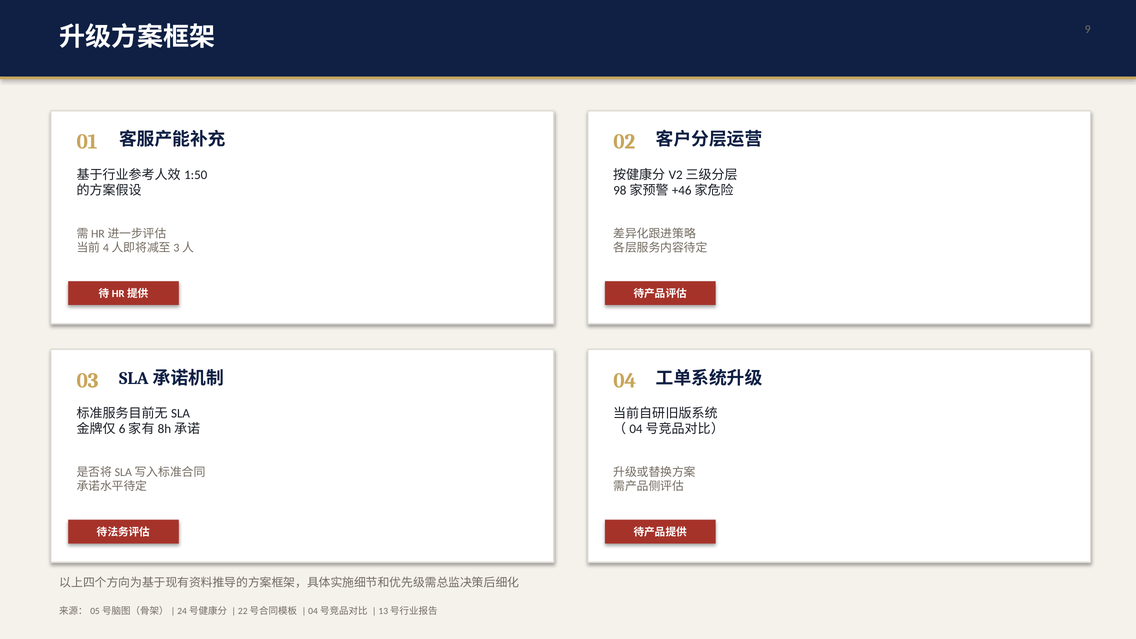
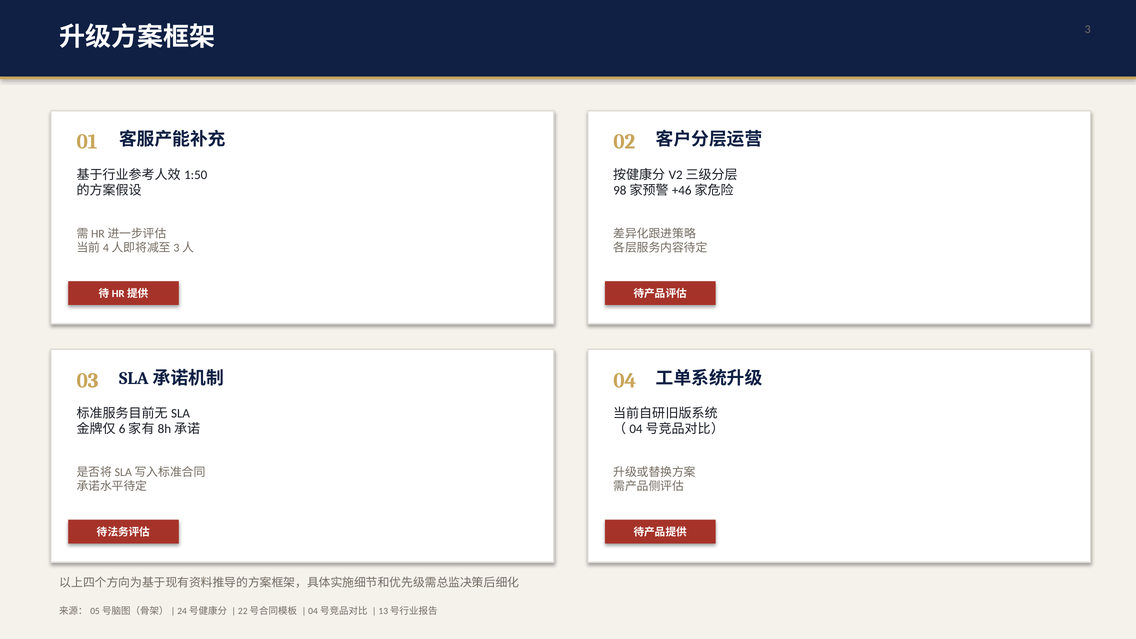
9: 9 -> 3
